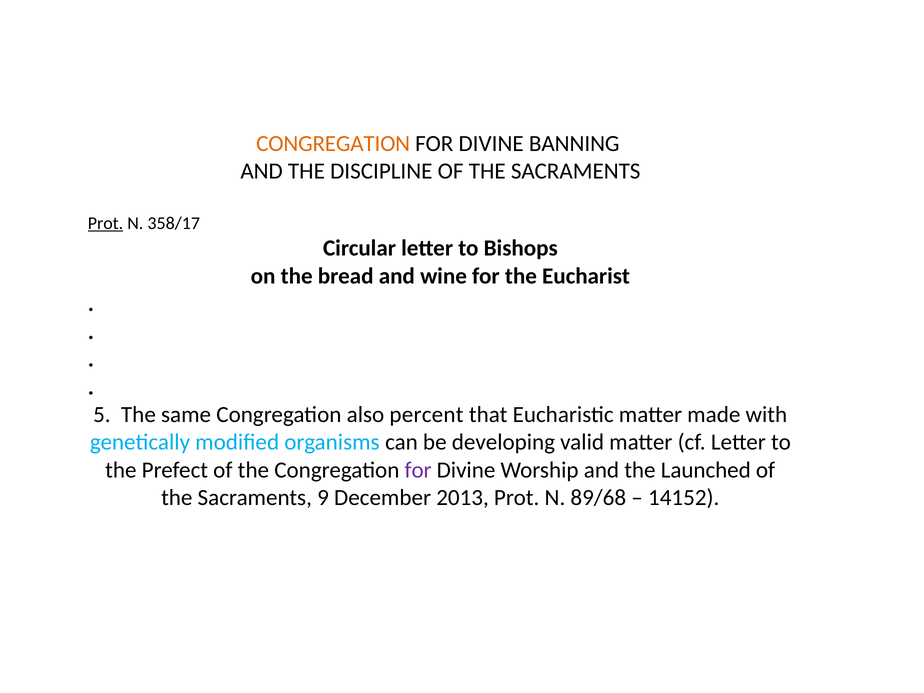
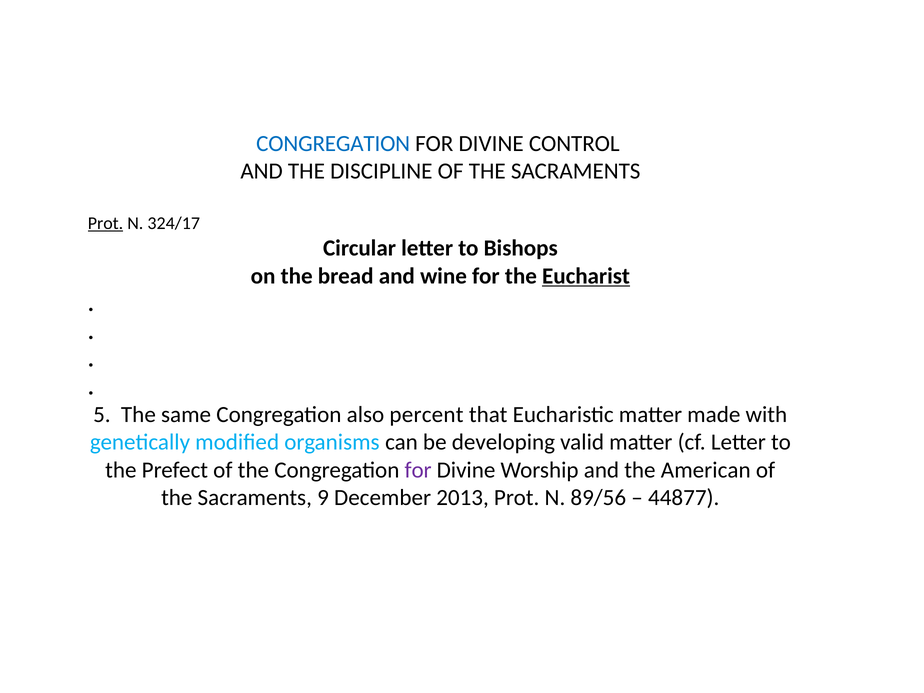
CONGREGATION at (333, 144) colour: orange -> blue
BANNING: BANNING -> CONTROL
358/17: 358/17 -> 324/17
Eucharist underline: none -> present
Launched: Launched -> American
89/68: 89/68 -> 89/56
14152: 14152 -> 44877
